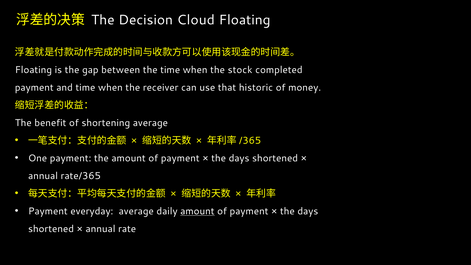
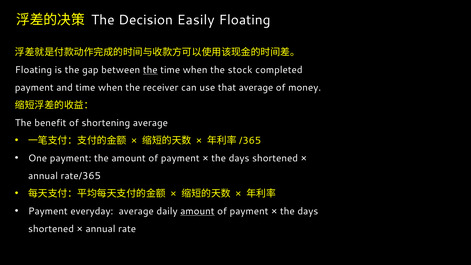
Cloud: Cloud -> Easily
the at (150, 70) underline: none -> present
that historic: historic -> average
